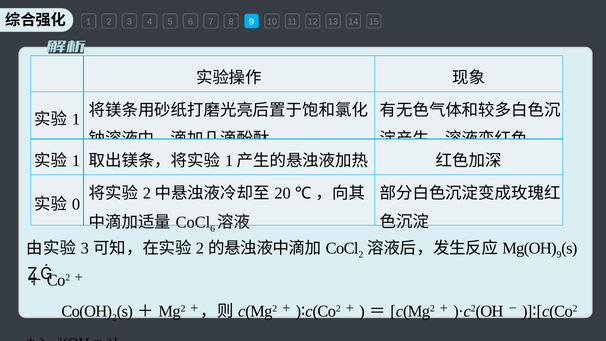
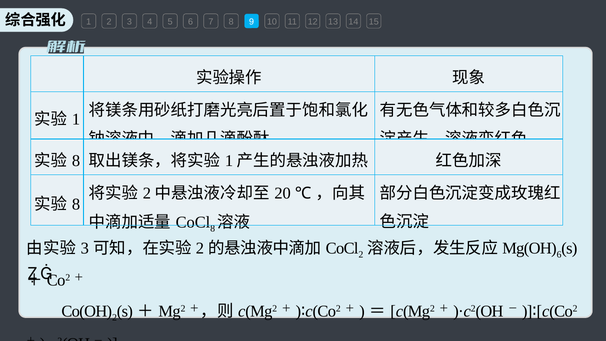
1 at (76, 161): 1 -> 8
0 at (76, 204): 0 -> 8
6 at (213, 229): 6 -> 8
9 at (559, 255): 9 -> 6
